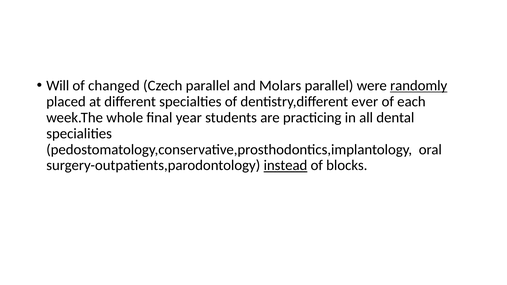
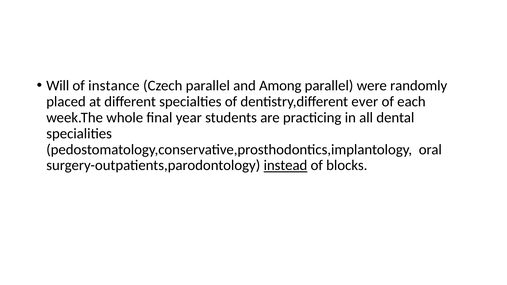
changed: changed -> instance
Molars: Molars -> Among
randomly underline: present -> none
